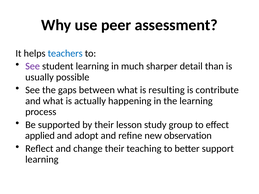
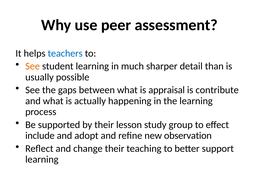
See at (33, 66) colour: purple -> orange
resulting: resulting -> appraisal
applied: applied -> include
